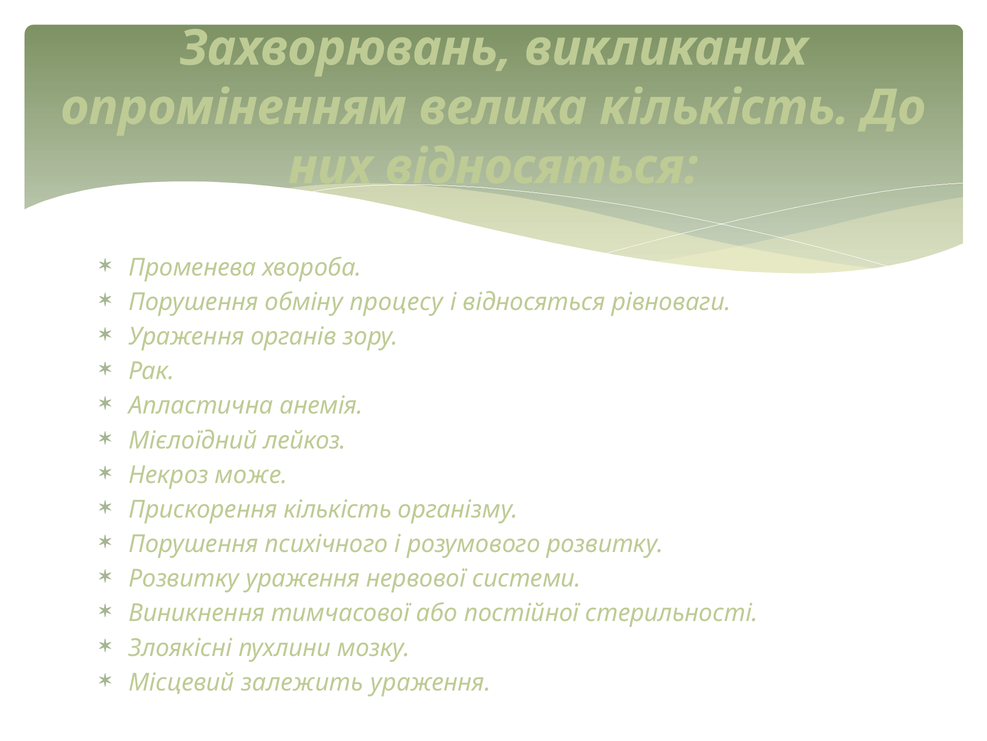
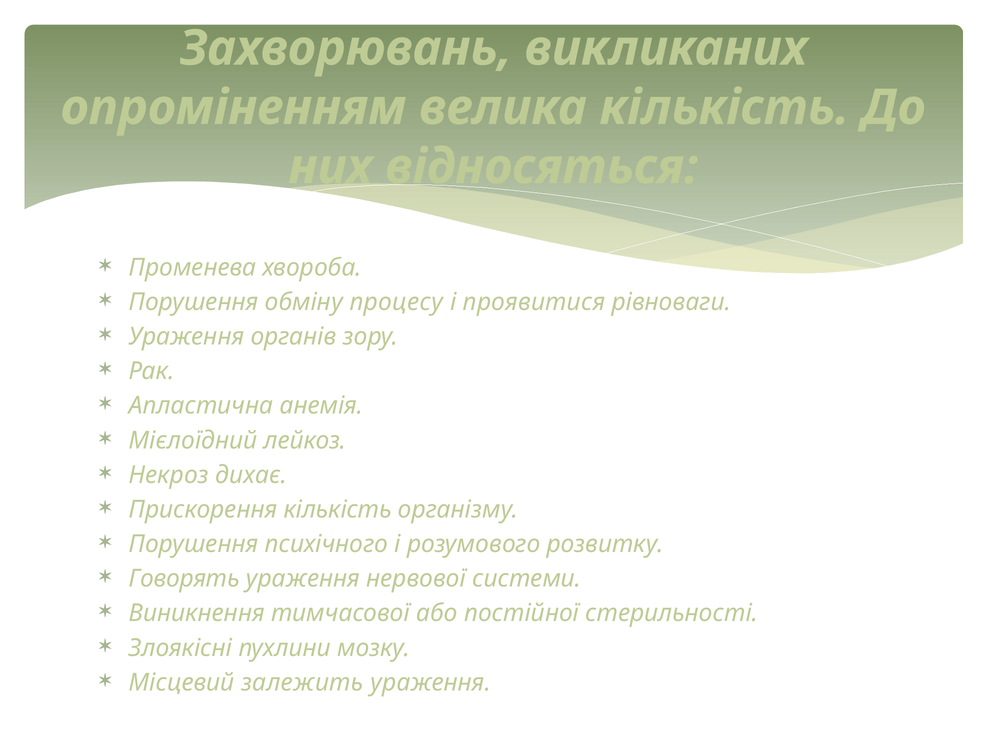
і відносяться: відносяться -> проявитися
може: може -> дихає
Розвитку at (184, 578): Розвитку -> Говорять
